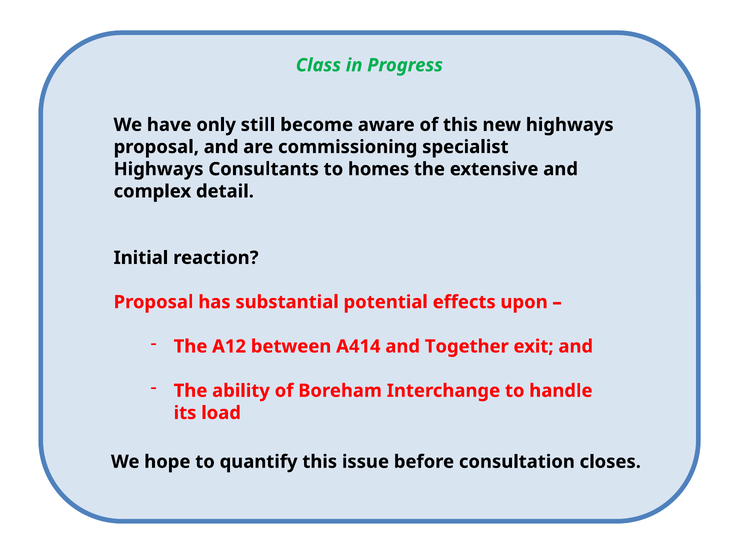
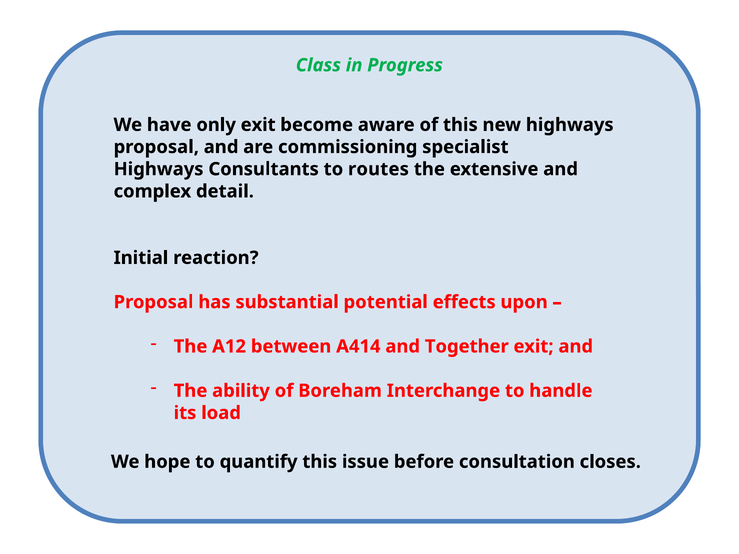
only still: still -> exit
homes: homes -> routes
